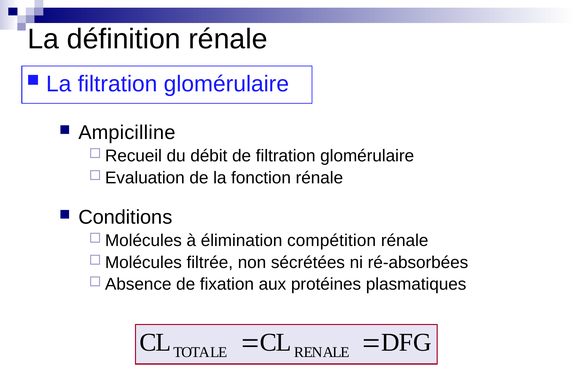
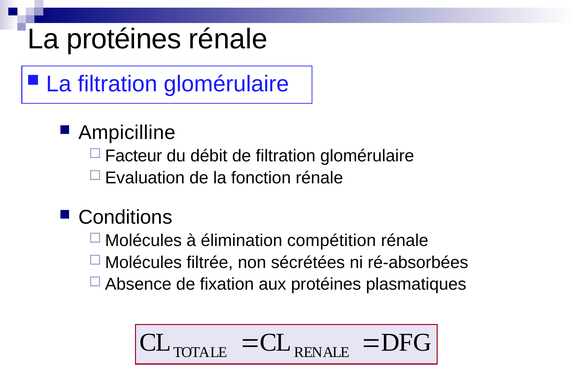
La définition: définition -> protéines
Recueil: Recueil -> Facteur
